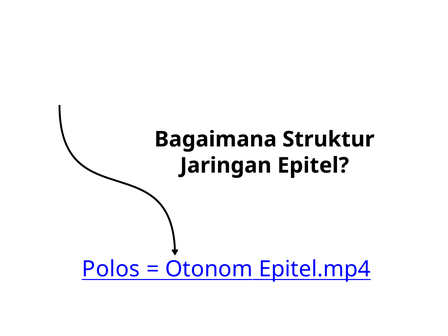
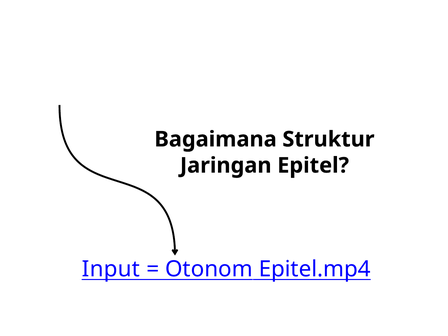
Polos: Polos -> Input
